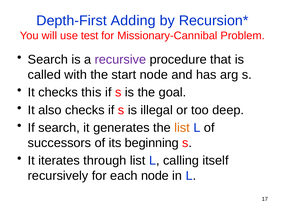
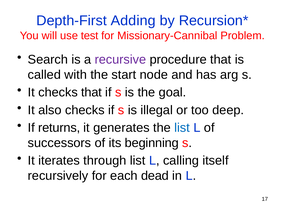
checks this: this -> that
If search: search -> returns
list at (182, 128) colour: orange -> blue
each node: node -> dead
